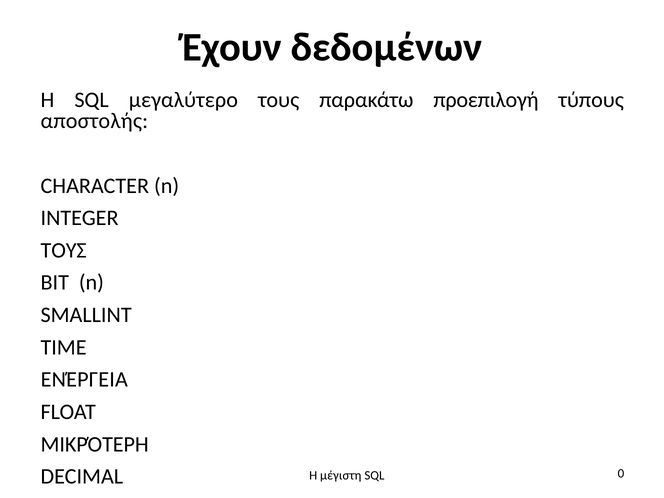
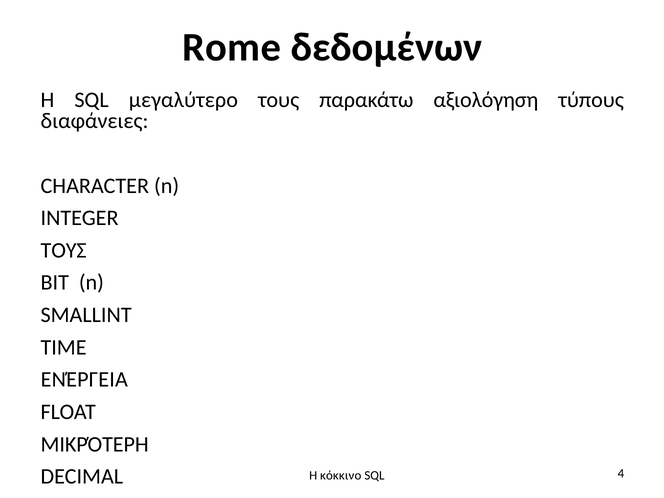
Έχουν: Έχουν -> Rome
προεπιλογή: προεπιλογή -> αξιολόγηση
αποστολής: αποστολής -> διαφάνειες
μέγιστη: μέγιστη -> κόκκινο
0: 0 -> 4
